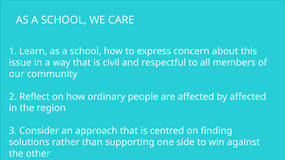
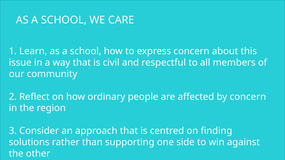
by affected: affected -> concern
